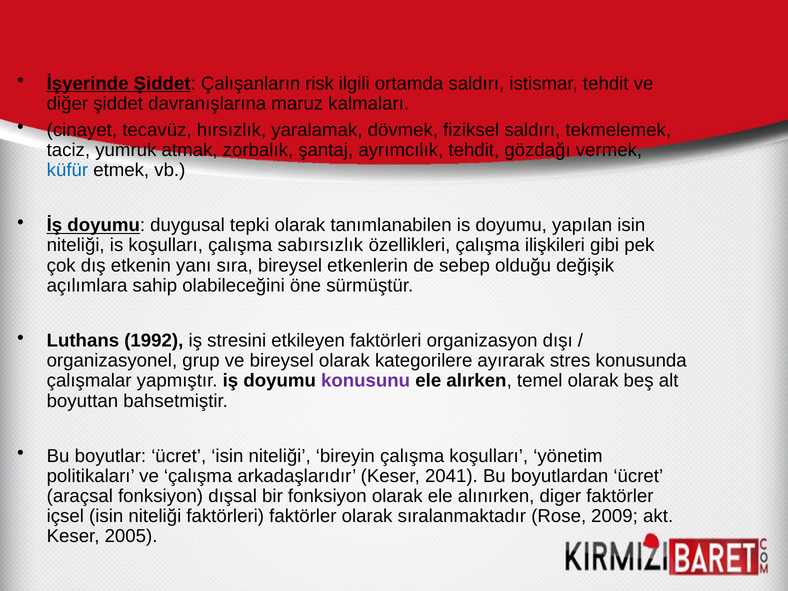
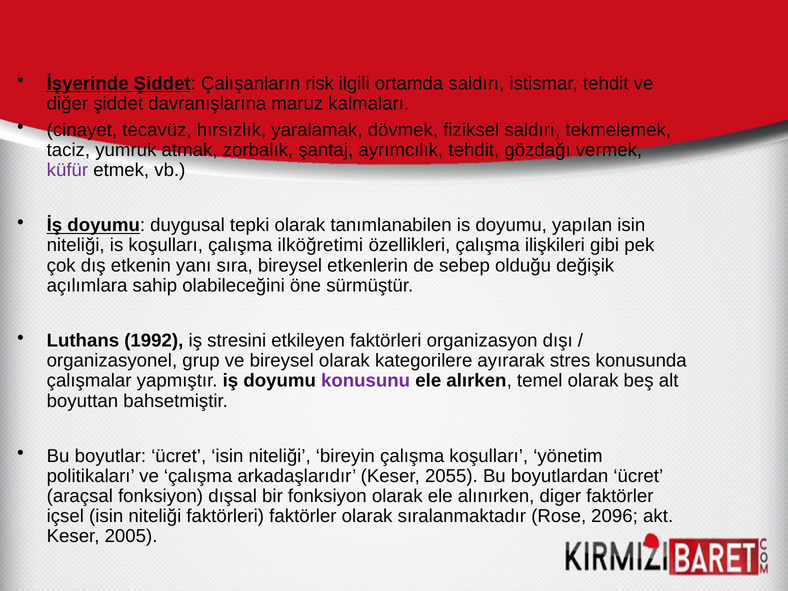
küfür colour: blue -> purple
sabırsızlık: sabırsızlık -> ilköğretimi
2041: 2041 -> 2055
2009: 2009 -> 2096
